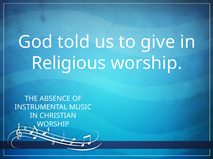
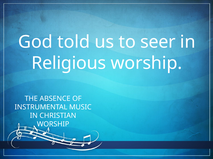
give: give -> seer
